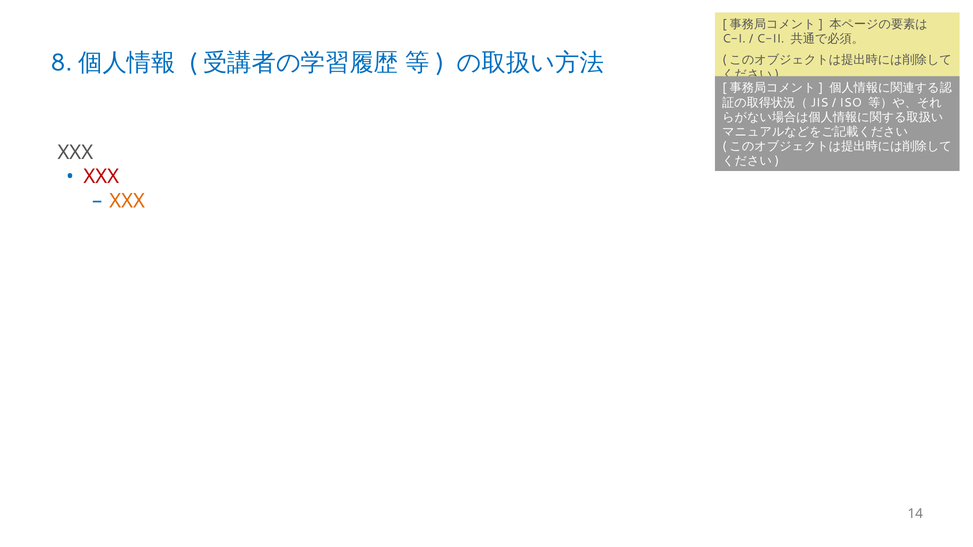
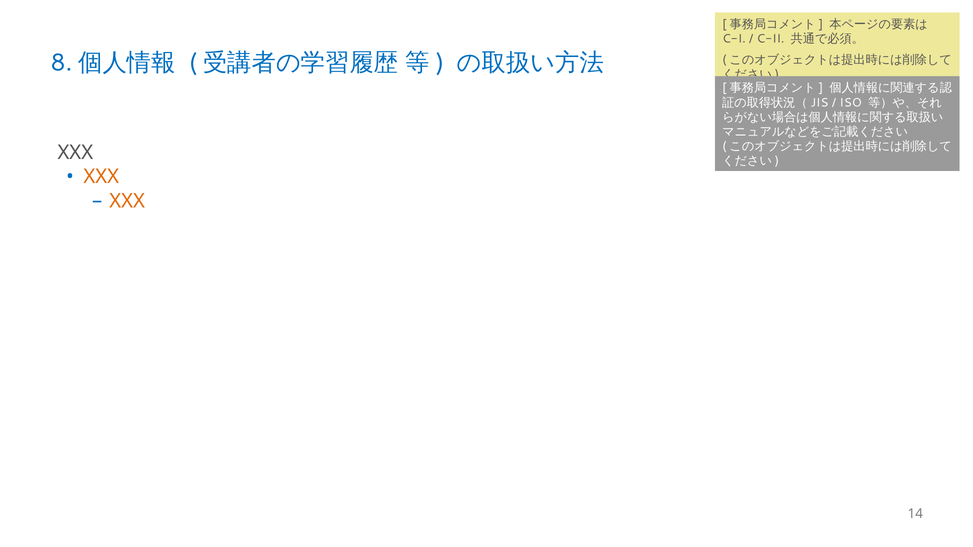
XXX at (101, 177) colour: red -> orange
